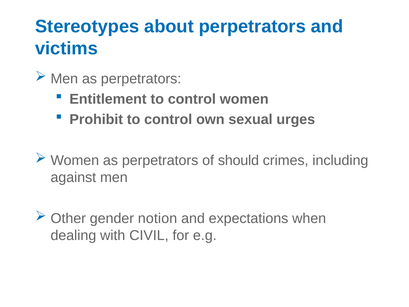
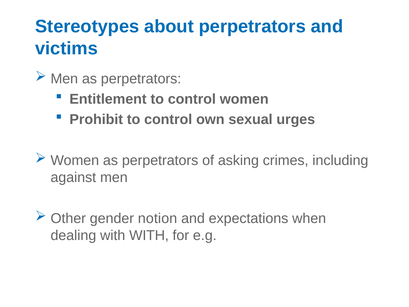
should: should -> asking
with CIVIL: CIVIL -> WITH
